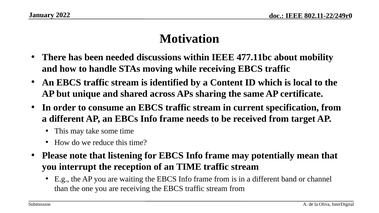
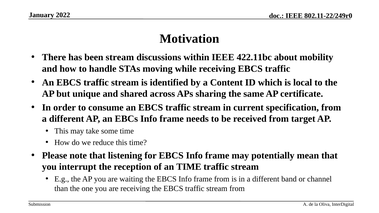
been needed: needed -> stream
477.11bc: 477.11bc -> 422.11bc
